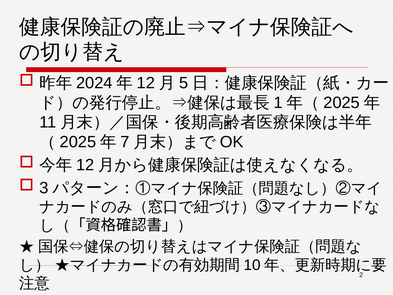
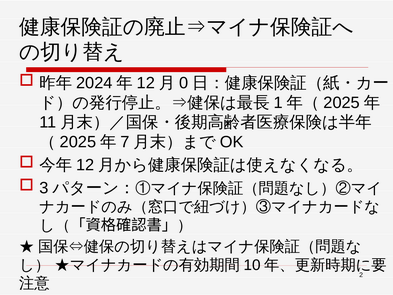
5: 5 -> 0
